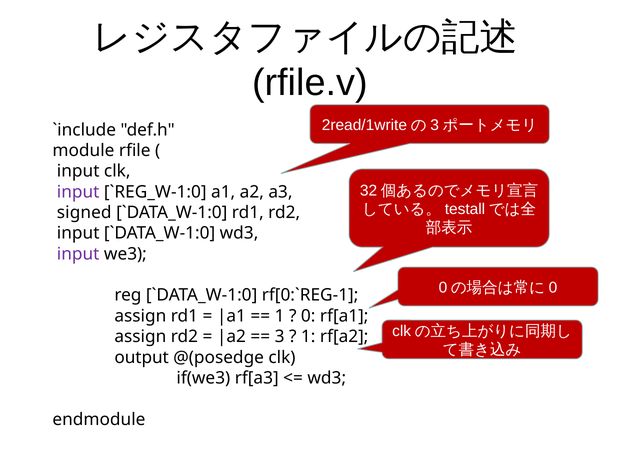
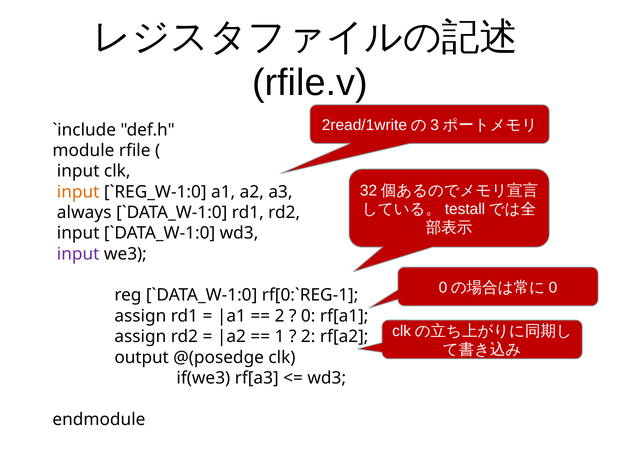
input at (78, 192) colour: purple -> orange
signed: signed -> always
1 at (280, 316): 1 -> 2
3: 3 -> 1
1 at (308, 337): 1 -> 2
